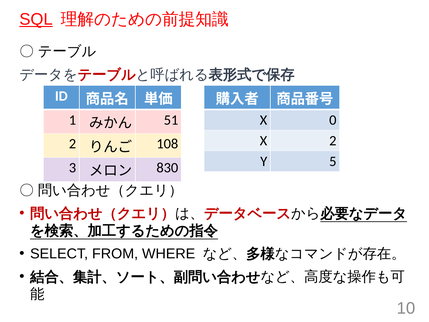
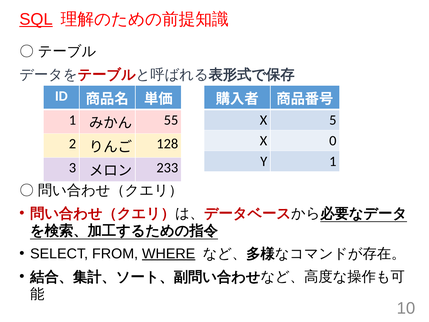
51: 51 -> 55
0: 0 -> 5
X 2: 2 -> 0
108: 108 -> 128
Y 5: 5 -> 1
830: 830 -> 233
WHERE underline: none -> present
